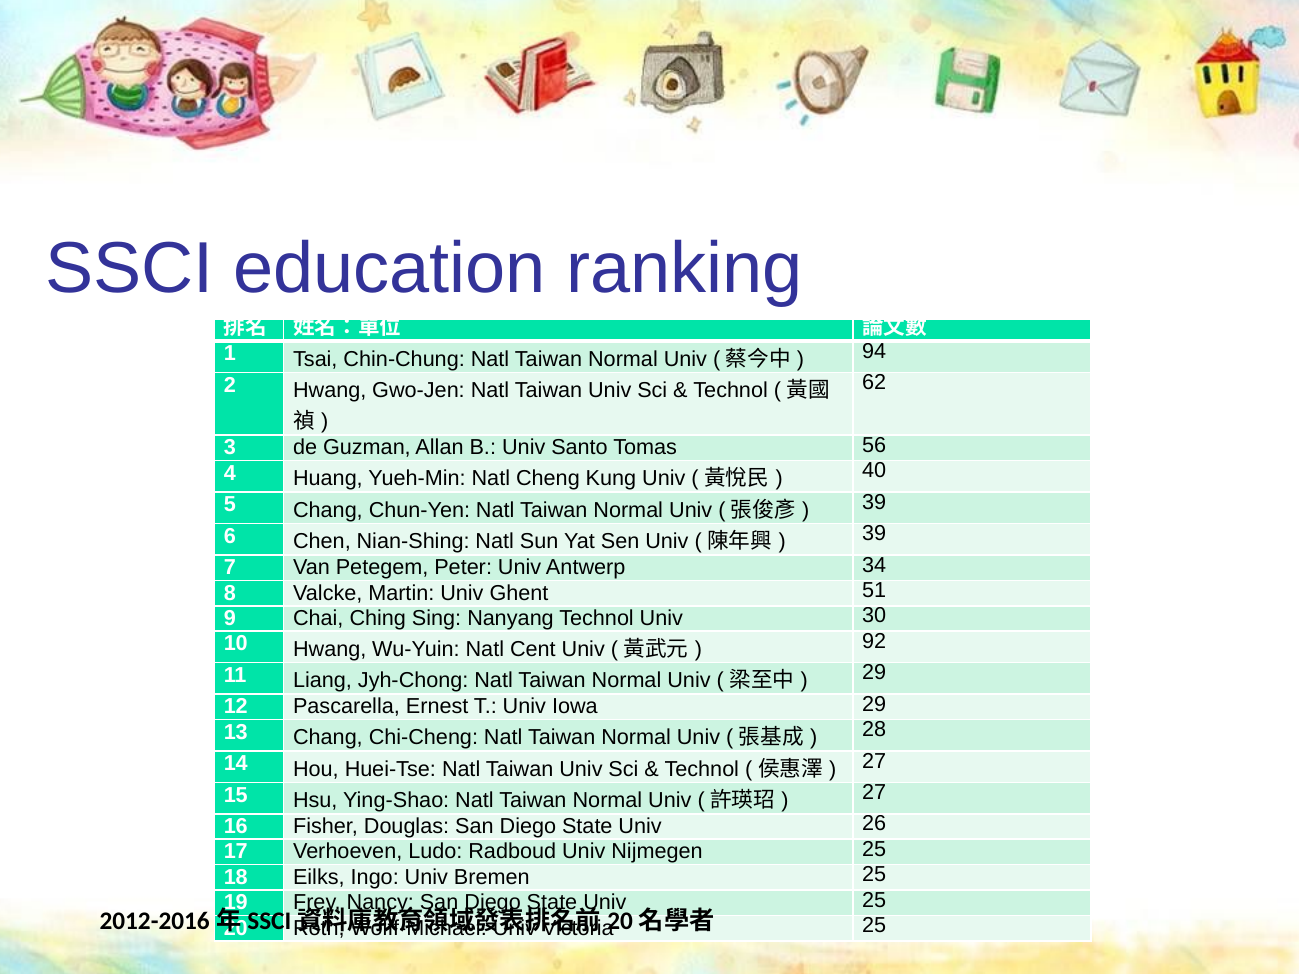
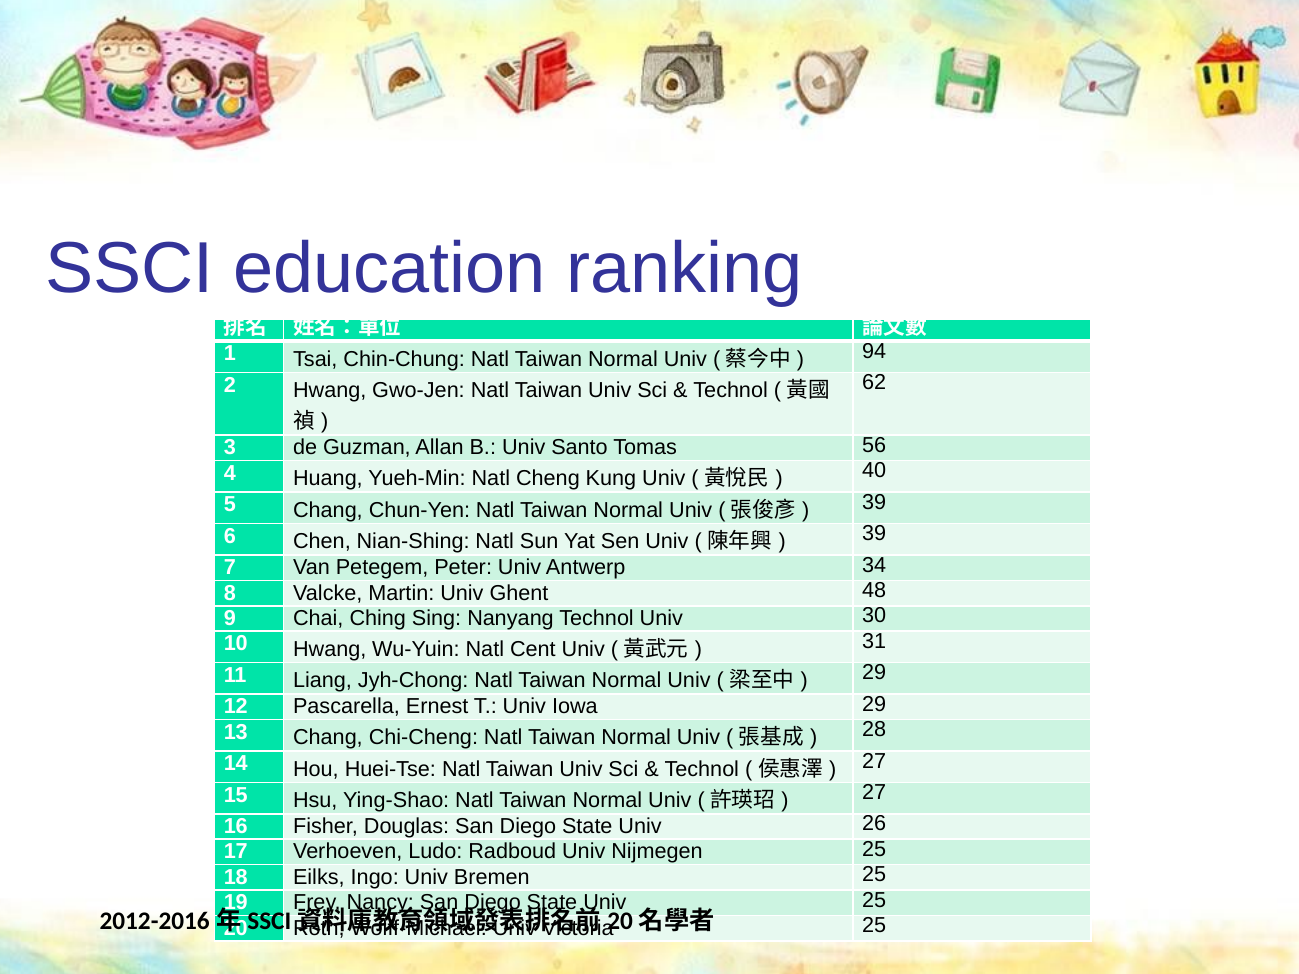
51: 51 -> 48
92: 92 -> 31
